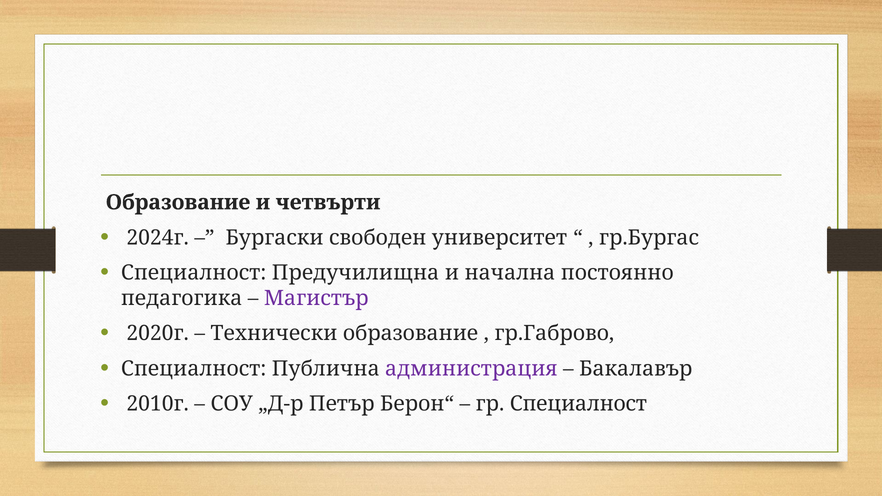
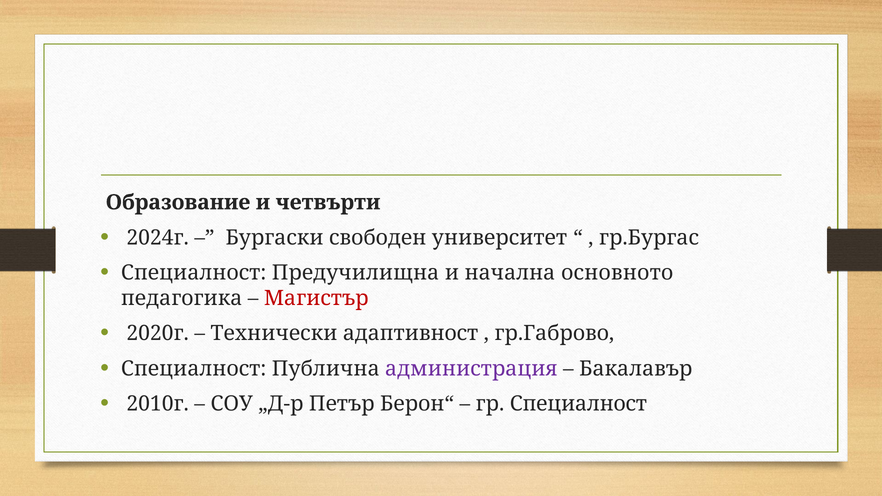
постоянно: постоянно -> основното
Магистър colour: purple -> red
Технически образование: образование -> адаптивност
